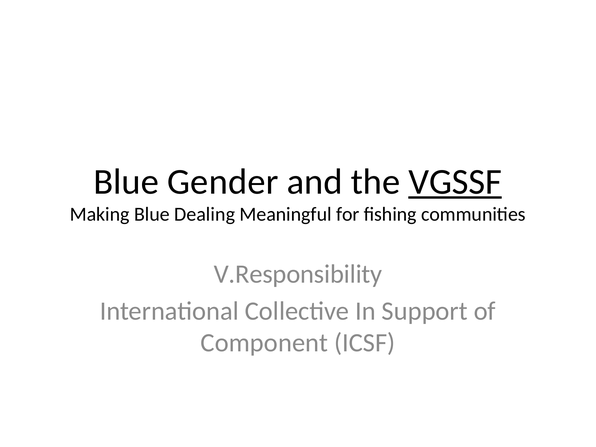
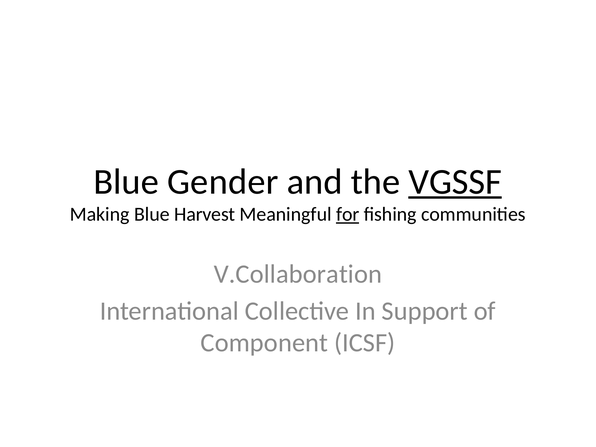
Dealing: Dealing -> Harvest
for underline: none -> present
V.Responsibility: V.Responsibility -> V.Collaboration
